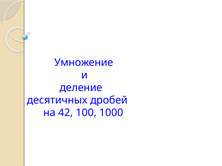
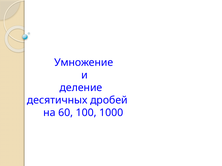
42: 42 -> 60
